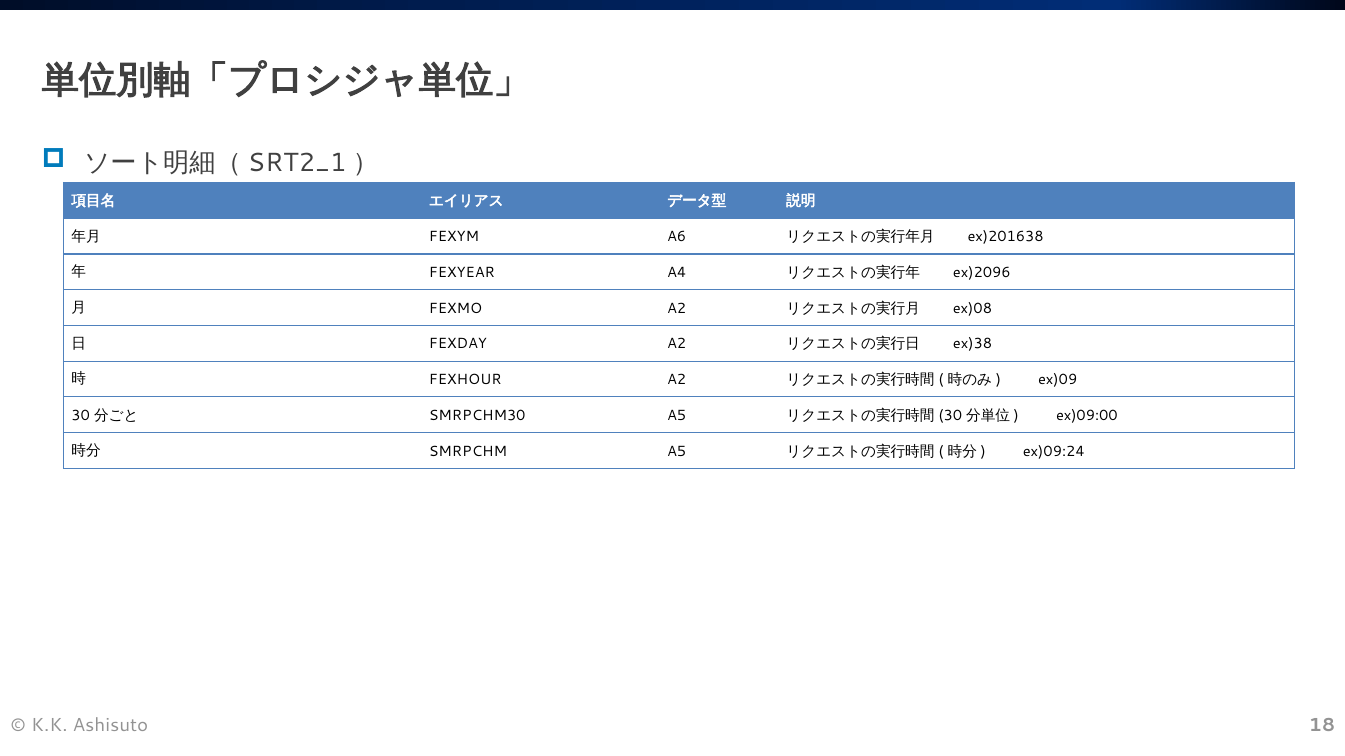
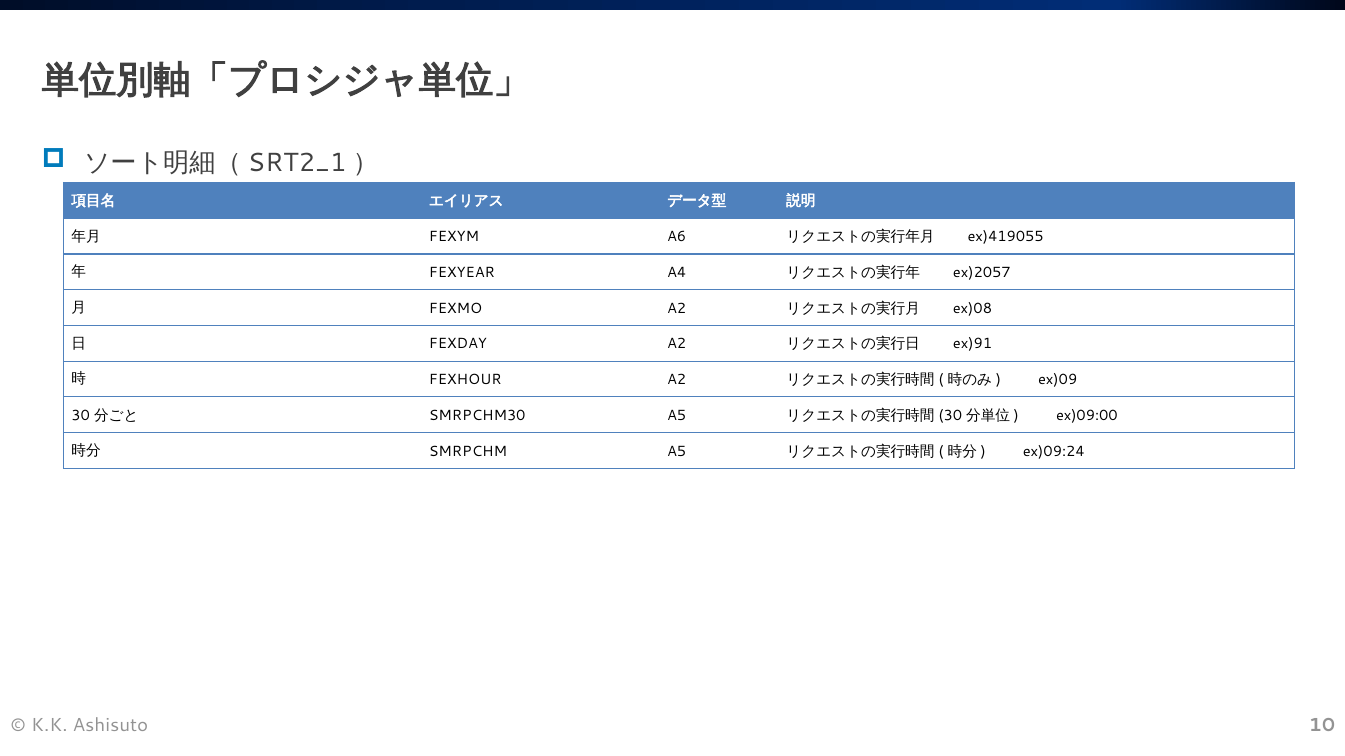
ex)201638: ex)201638 -> ex)419055
ex)2096: ex)2096 -> ex)2057
ex)38: ex)38 -> ex)91
18: 18 -> 10
